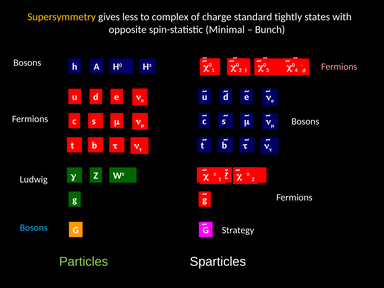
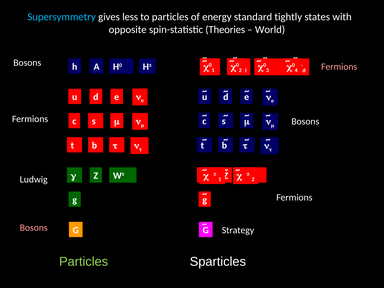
Supersymmetry colour: yellow -> light blue
to complex: complex -> particles
charge: charge -> energy
Minimal: Minimal -> Theories
Bunch: Bunch -> World
Bosons at (34, 228) colour: light blue -> pink
